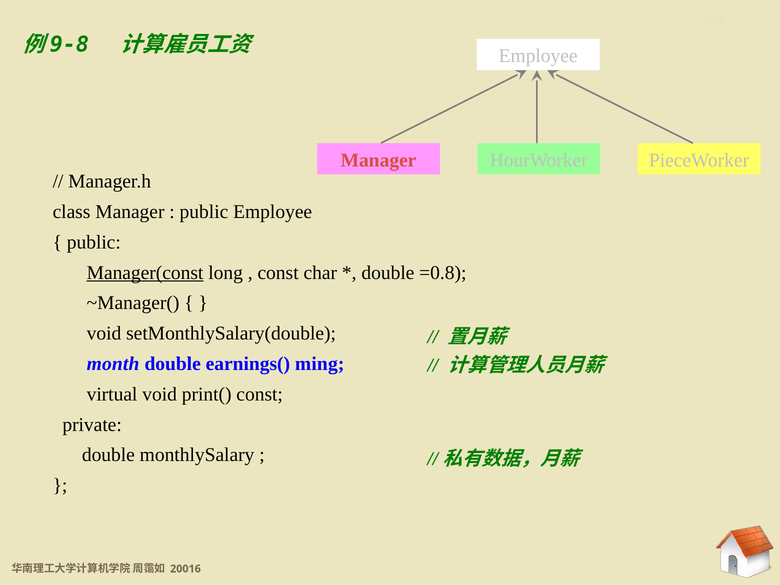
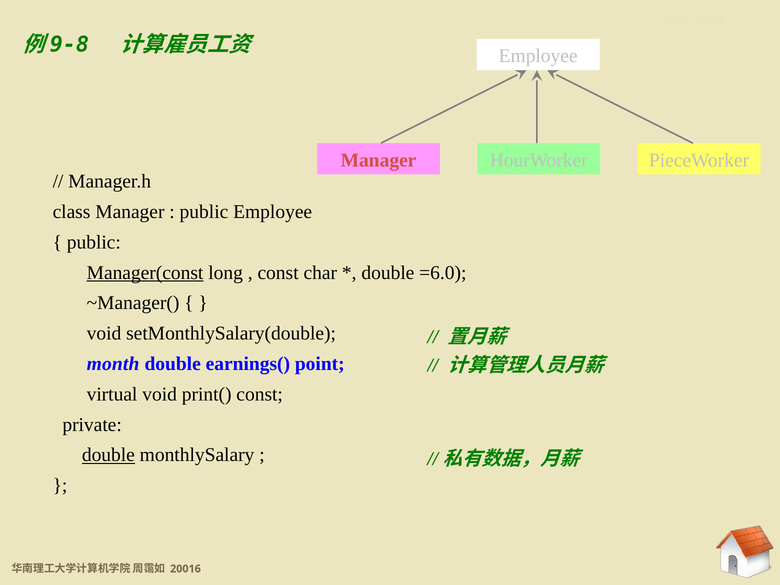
=0.8: =0.8 -> =6.0
ming: ming -> point
double at (108, 455) underline: none -> present
